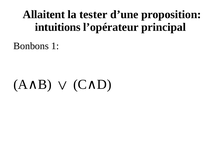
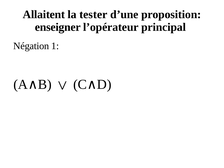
intuitions: intuitions -> enseigner
Bonbons: Bonbons -> Négation
